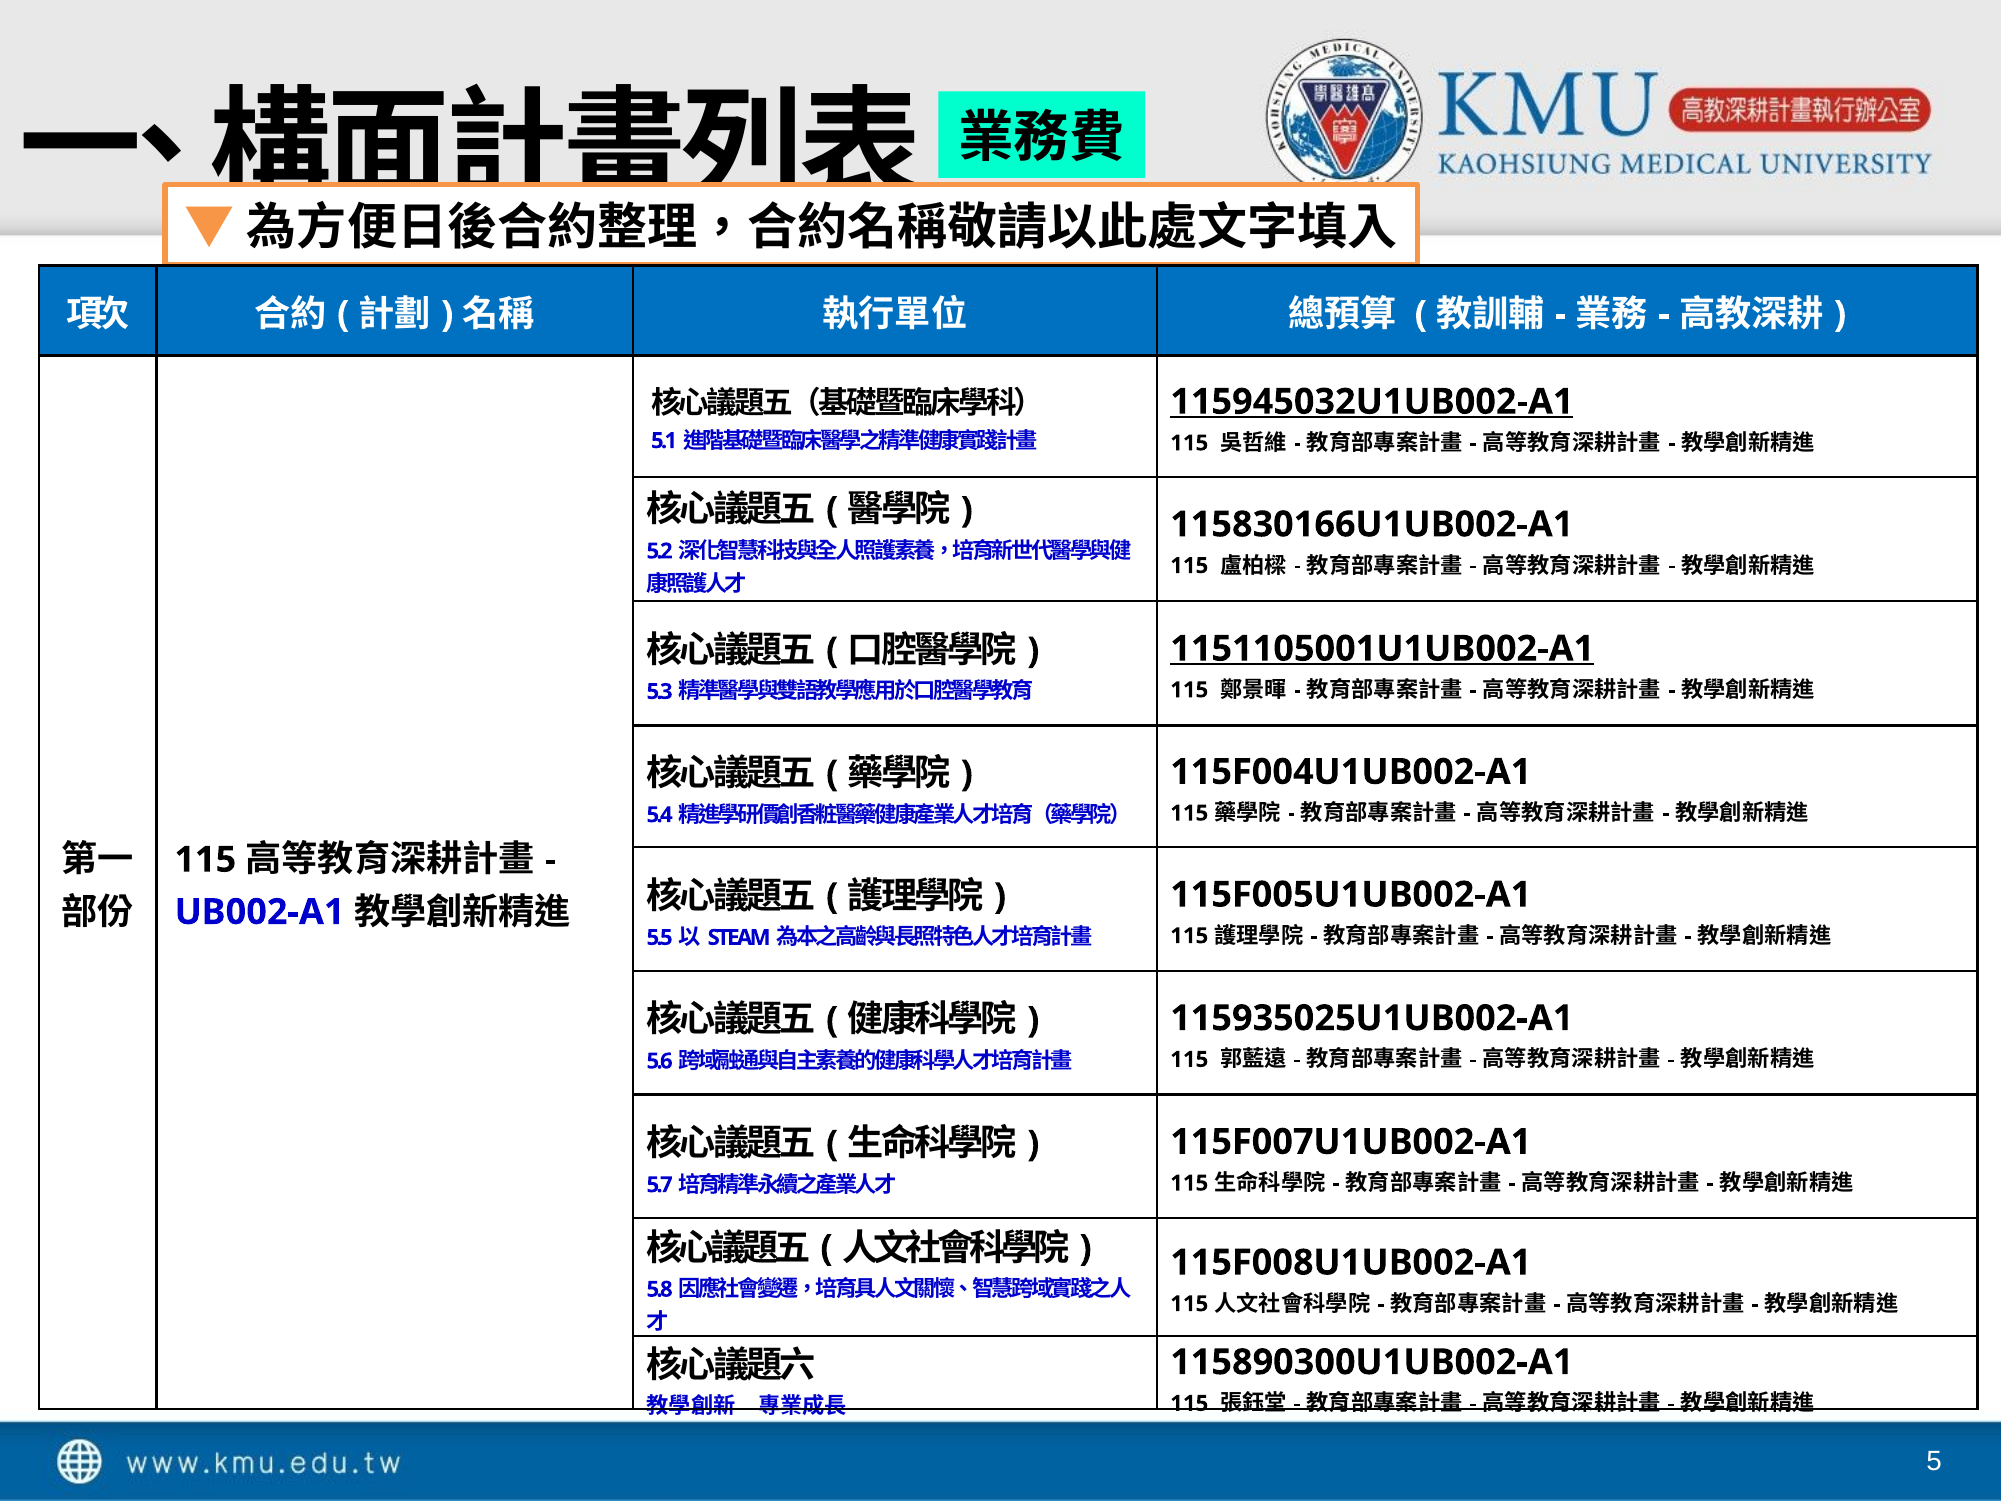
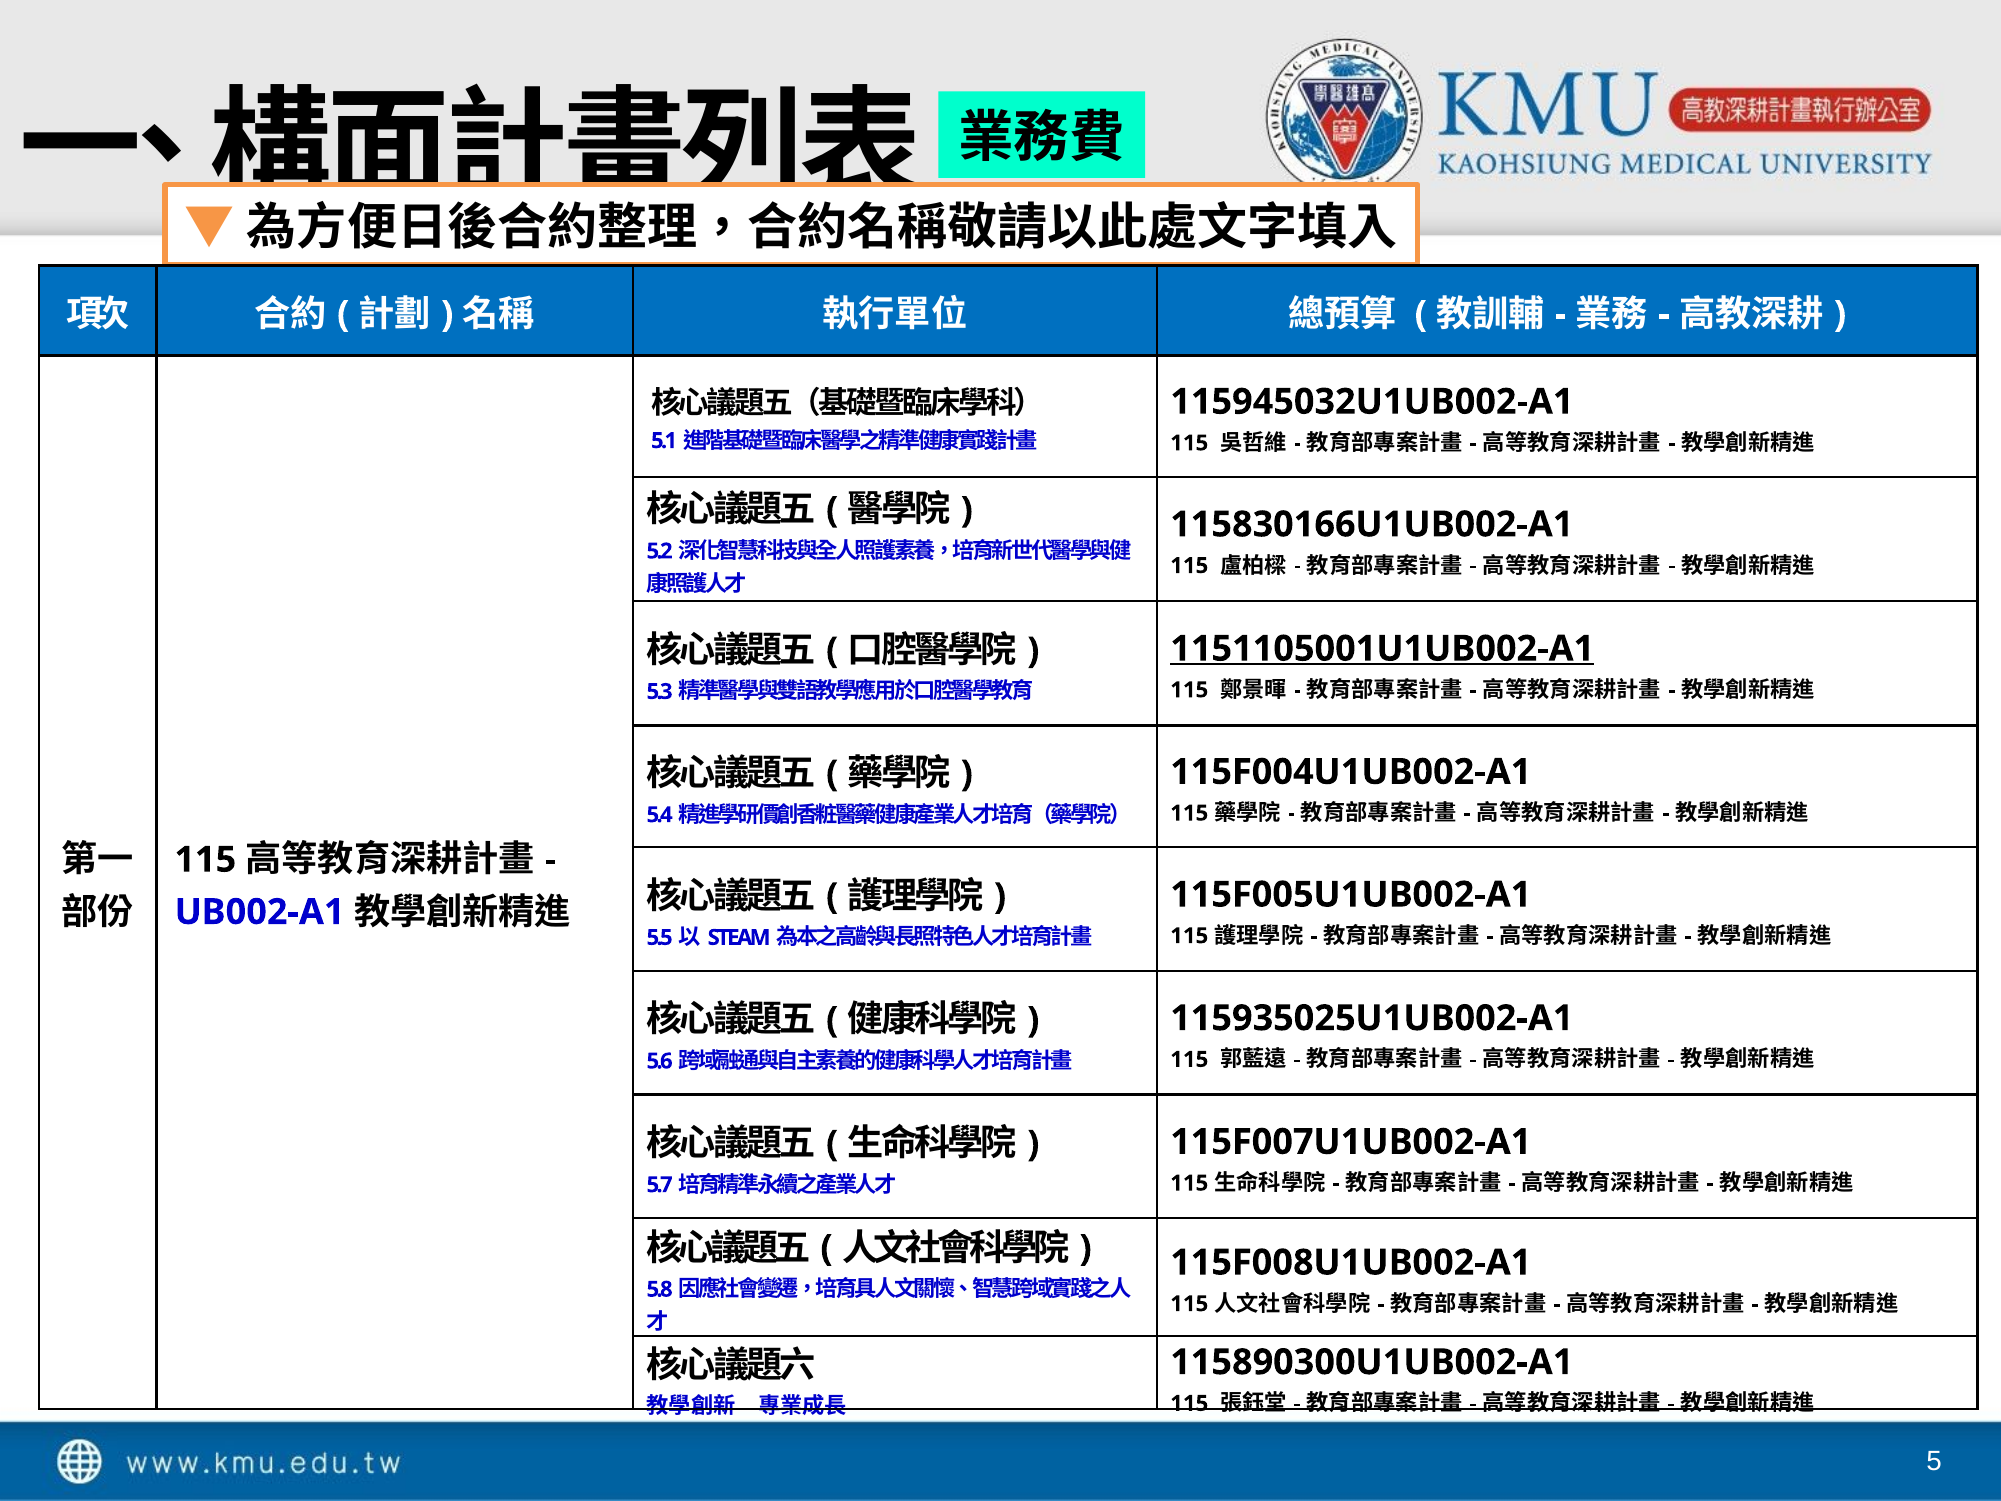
115945032U1UB002-A1 underline: present -> none
